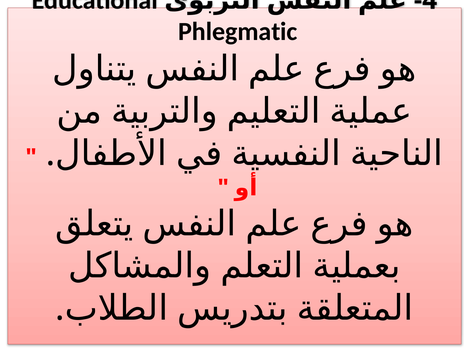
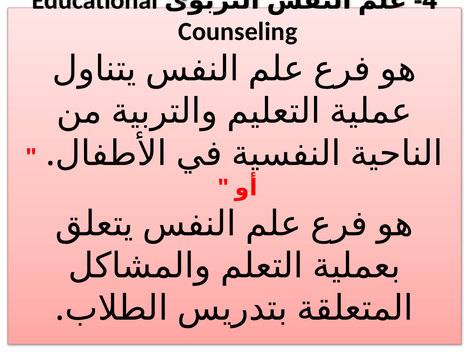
Phlegmatic: Phlegmatic -> Counseling
